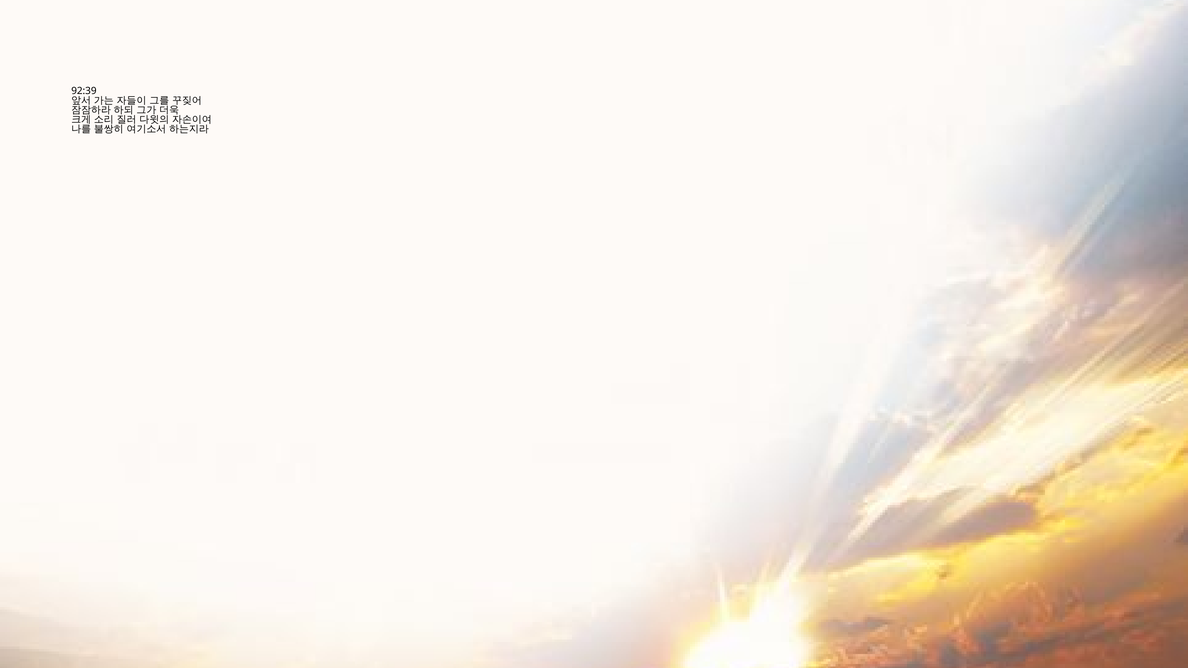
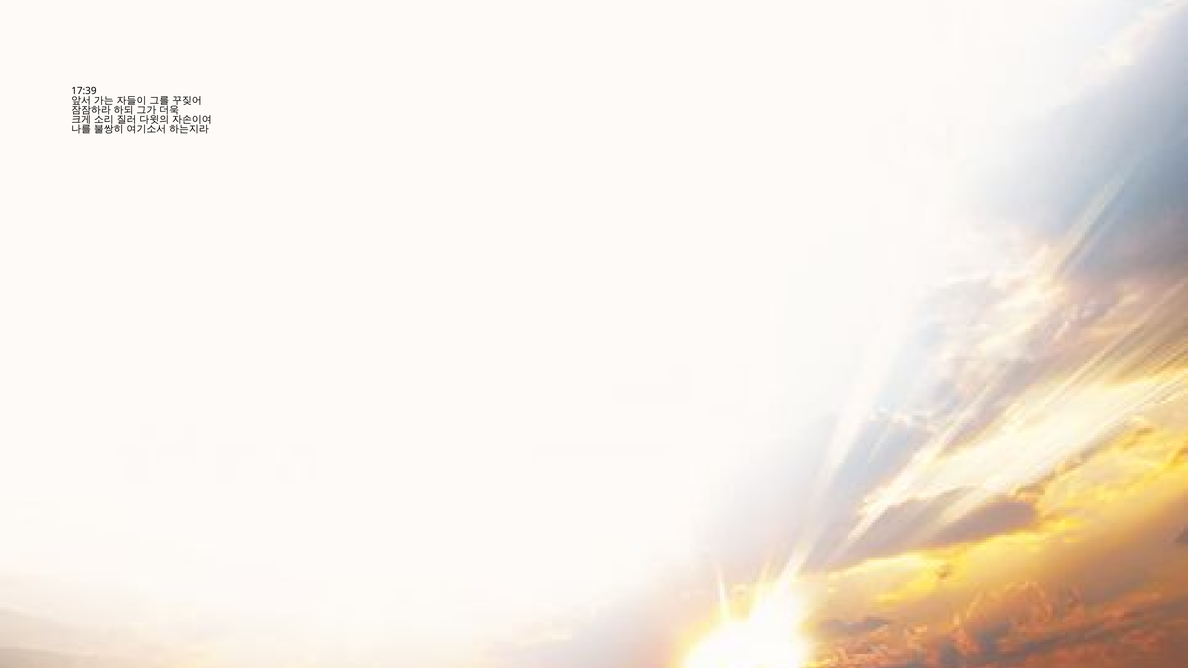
92:39: 92:39 -> 17:39
